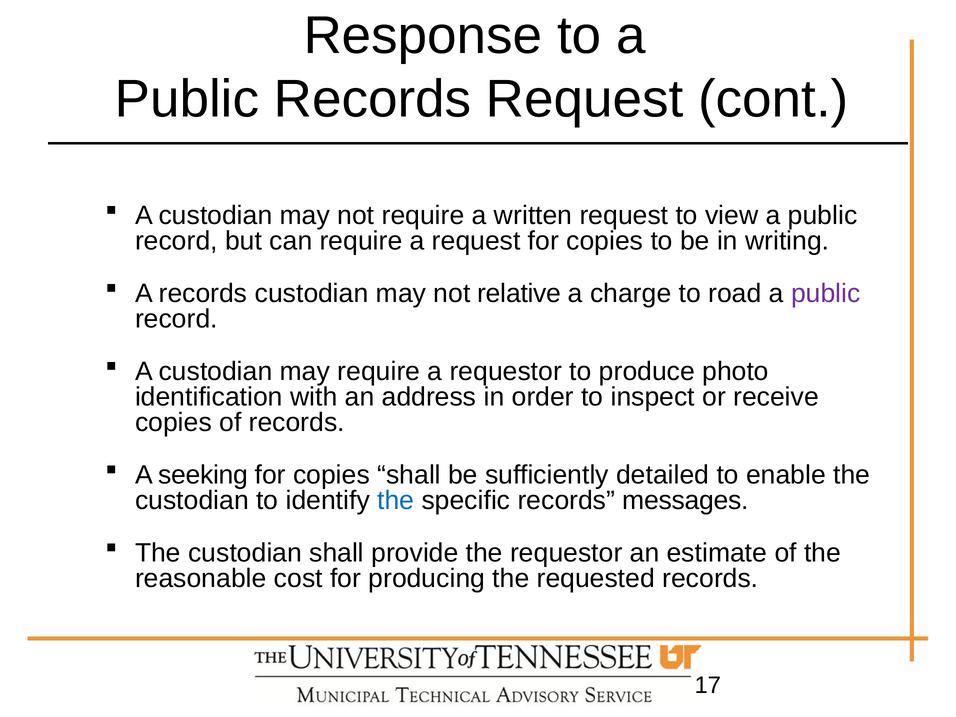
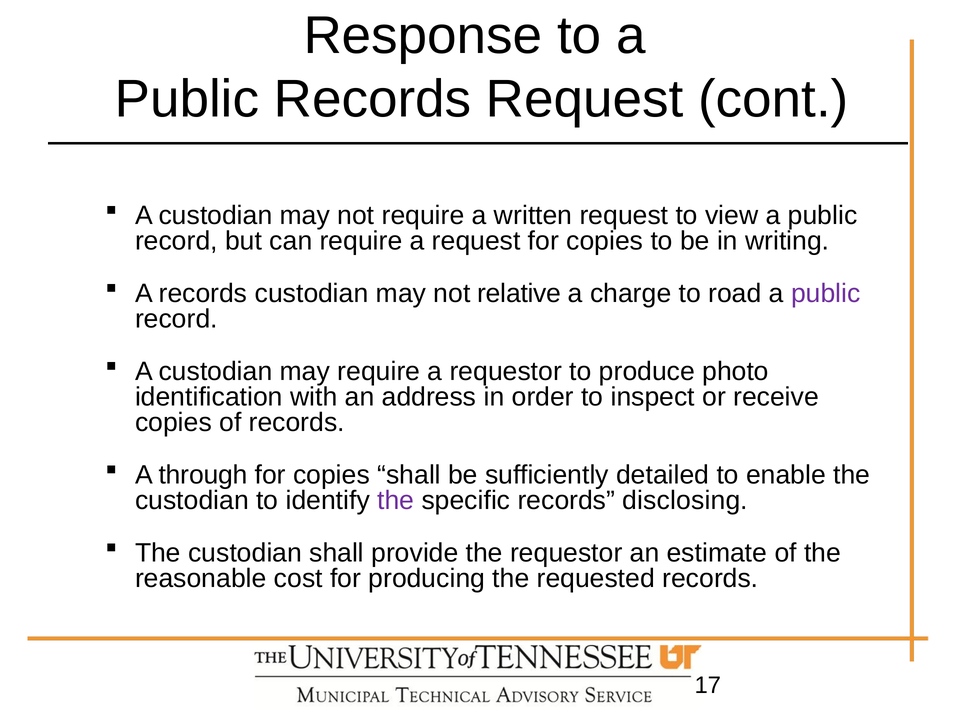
seeking: seeking -> through
the at (396, 500) colour: blue -> purple
messages: messages -> disclosing
